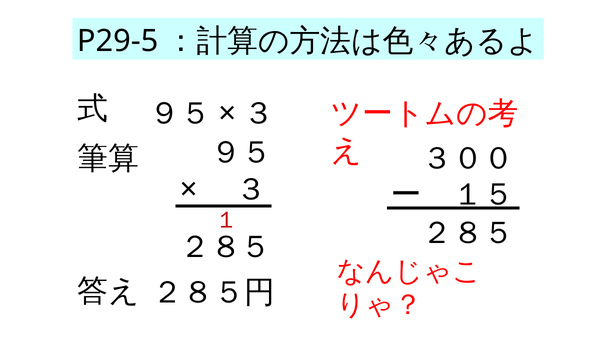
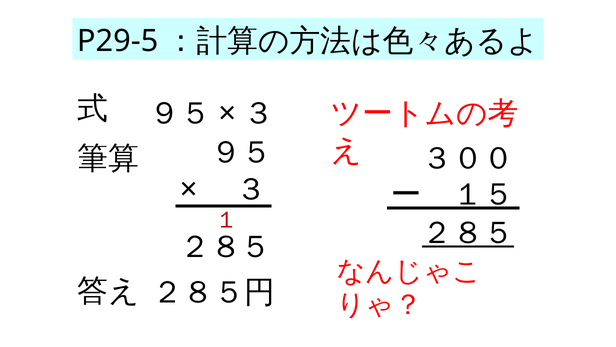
２８５ underline: none -> present
